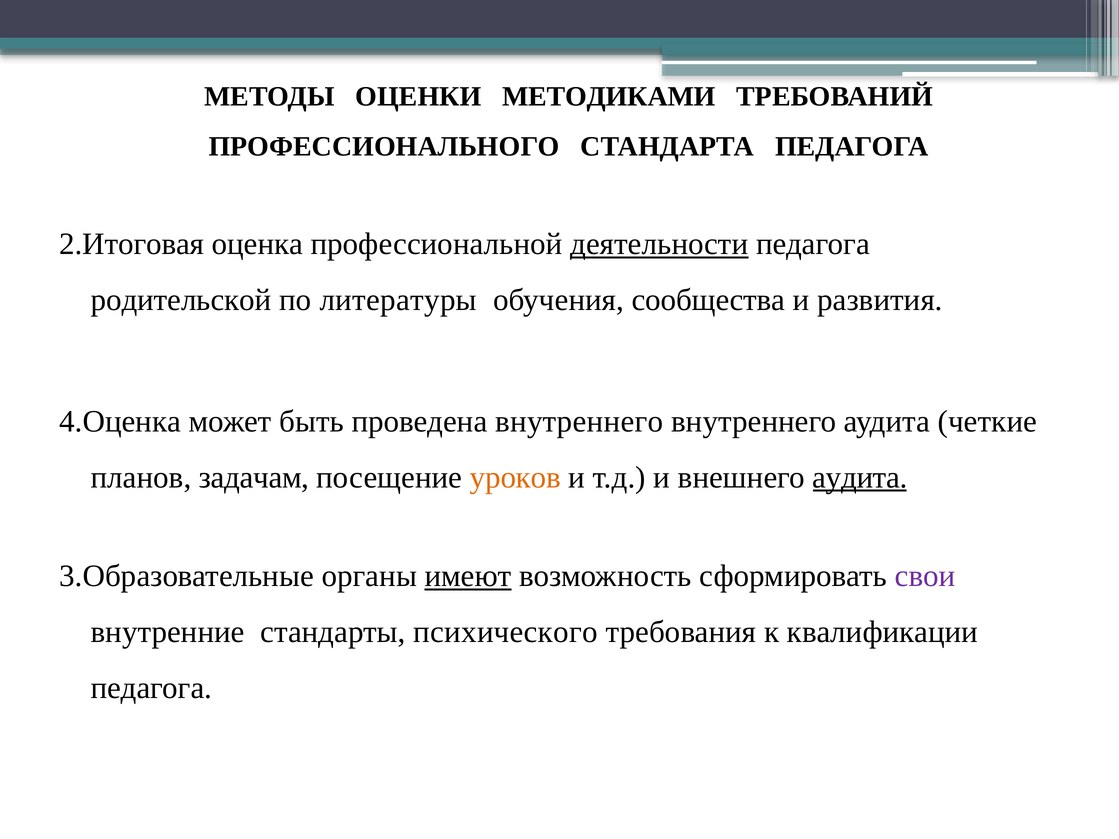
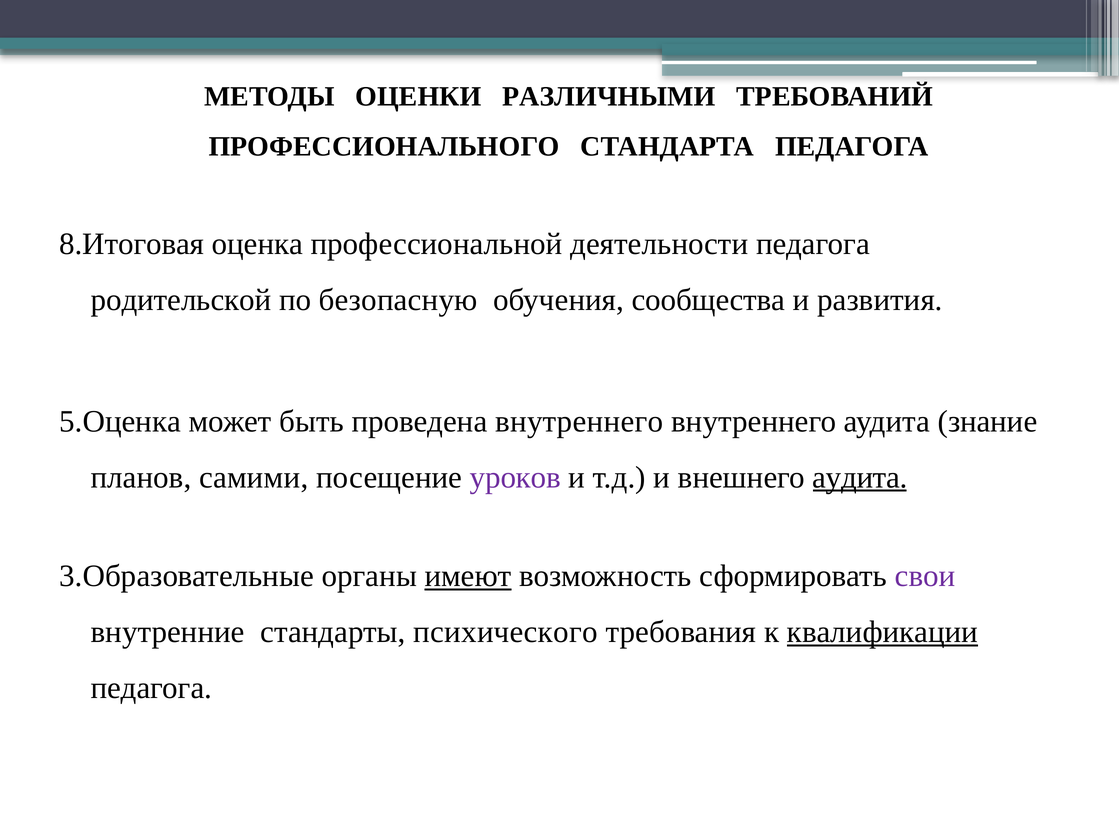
МЕТОДИКАМИ: МЕТОДИКАМИ -> РАЗЛИЧНЫМИ
2.Итоговая: 2.Итоговая -> 8.Итоговая
деятельности underline: present -> none
литературы: литературы -> безопасную
4.Оценка: 4.Оценка -> 5.Оценка
четкие: четкие -> знание
задачам: задачам -> самими
уроков colour: orange -> purple
квалификации underline: none -> present
